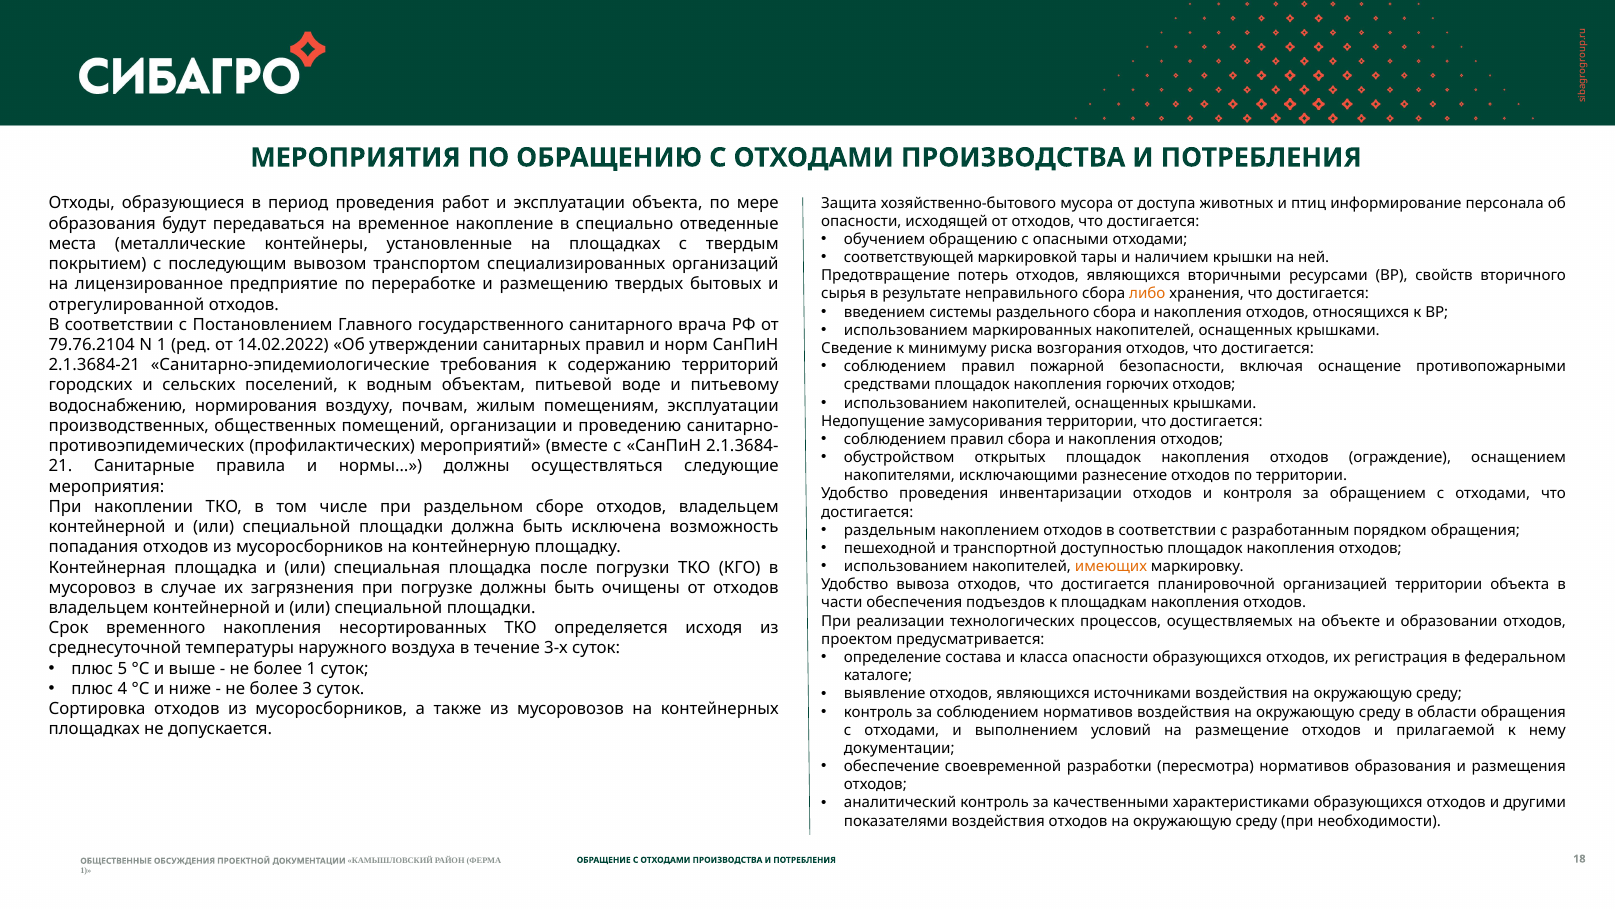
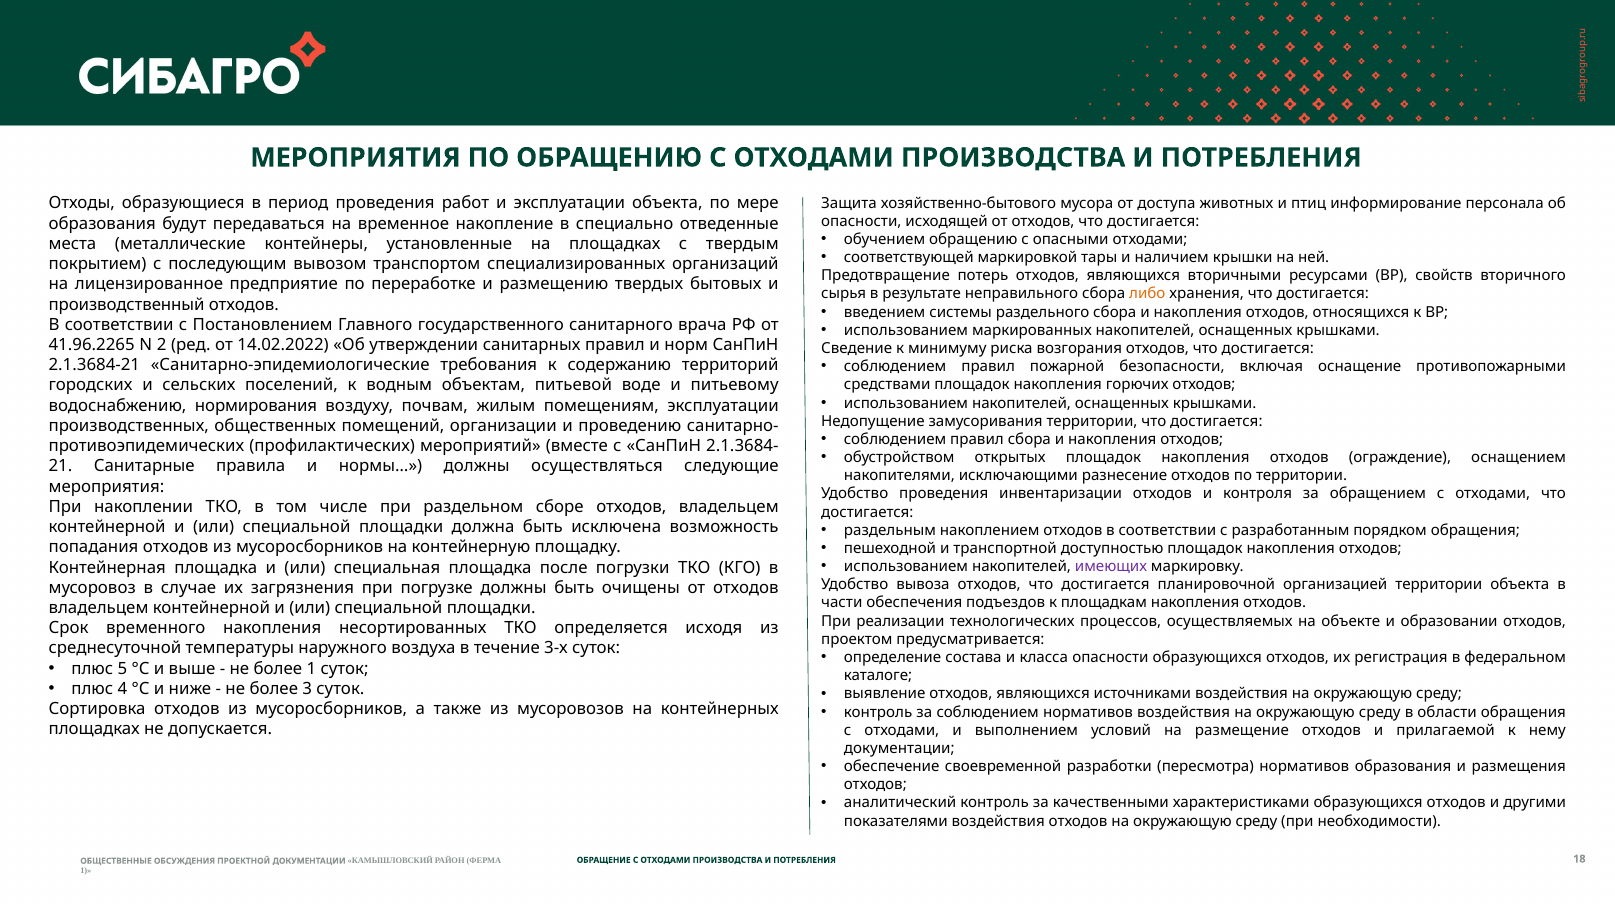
отрегулированной: отрегулированной -> производственный
79.76.2104: 79.76.2104 -> 41.96.2265
N 1: 1 -> 2
имеющих colour: orange -> purple
